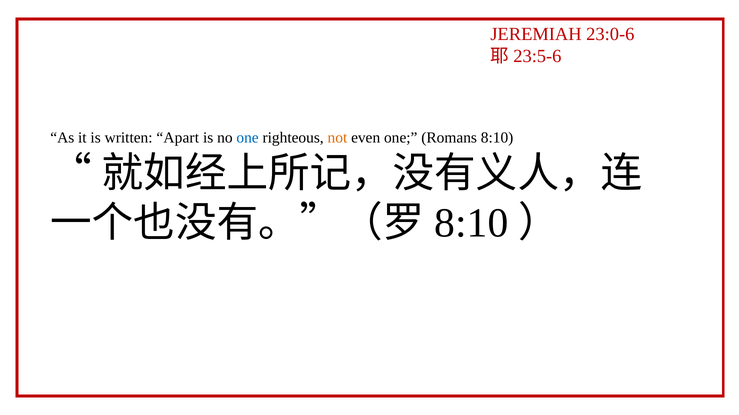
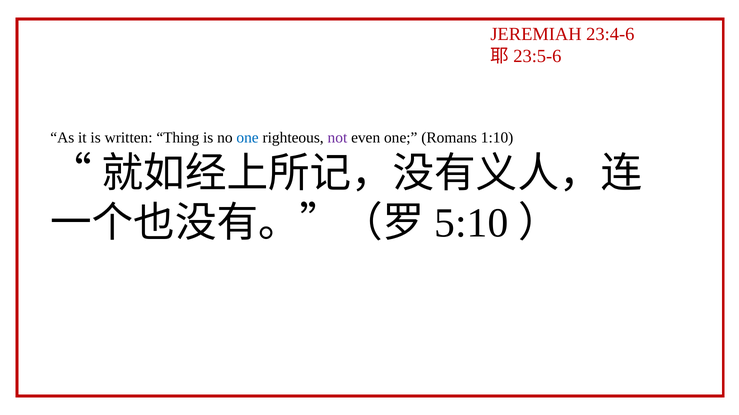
23:0-6: 23:0-6 -> 23:4-6
Apart: Apart -> Thing
not colour: orange -> purple
Romans 8:10: 8:10 -> 1:10
8:10 at (471, 224): 8:10 -> 5:10
